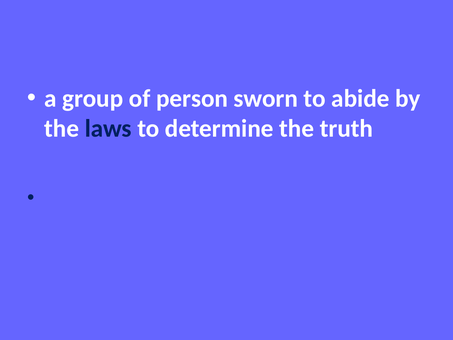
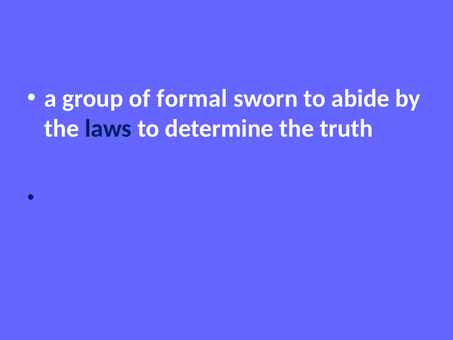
person: person -> formal
